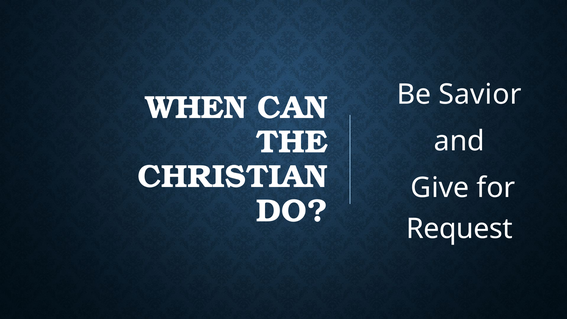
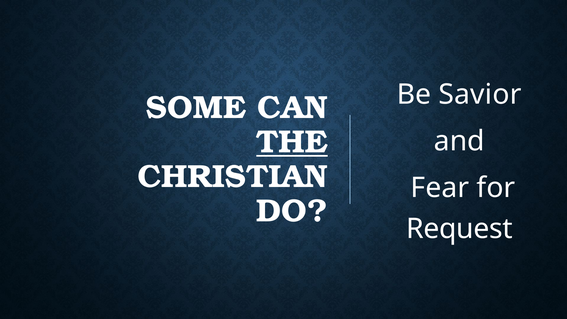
WHEN: WHEN -> SOME
THE underline: none -> present
Give: Give -> Fear
